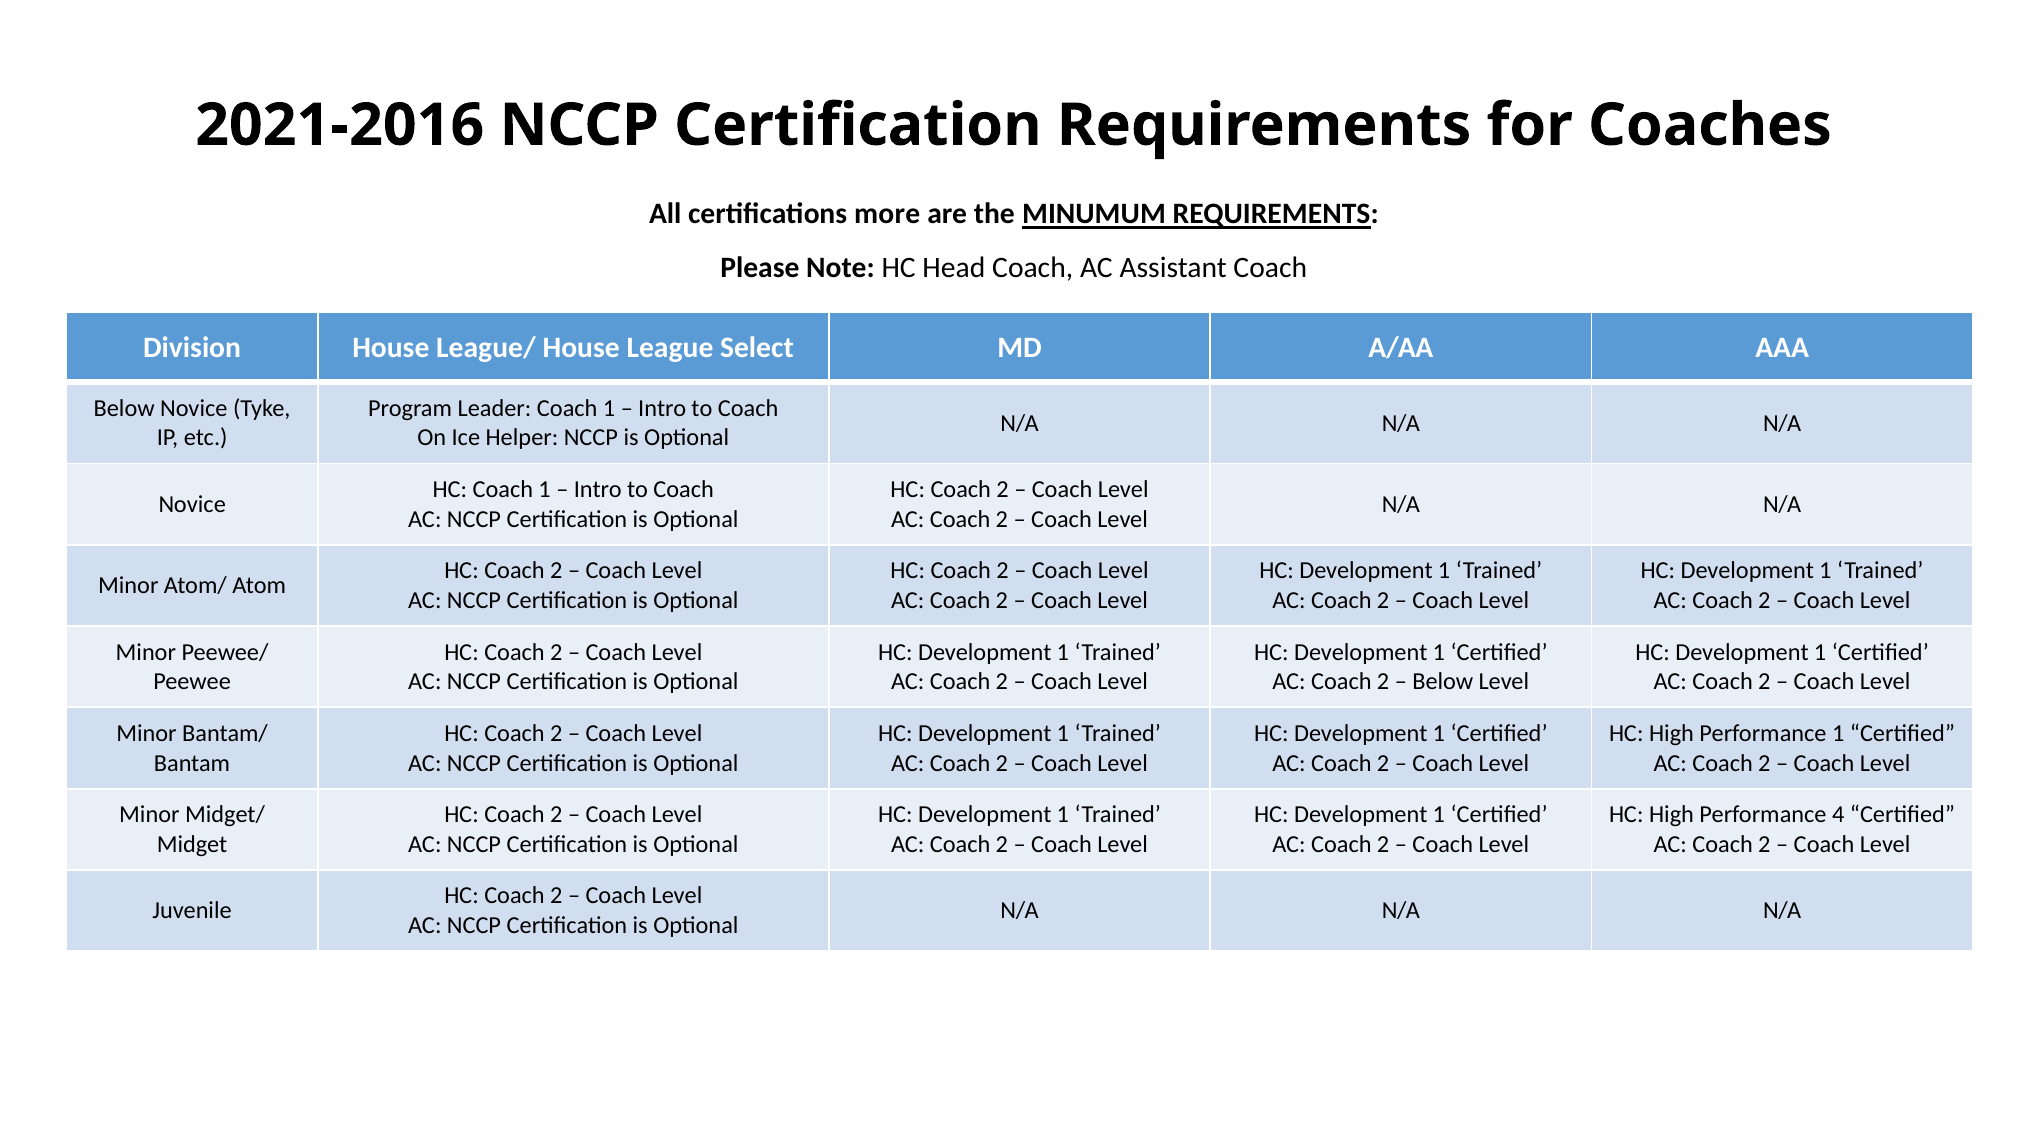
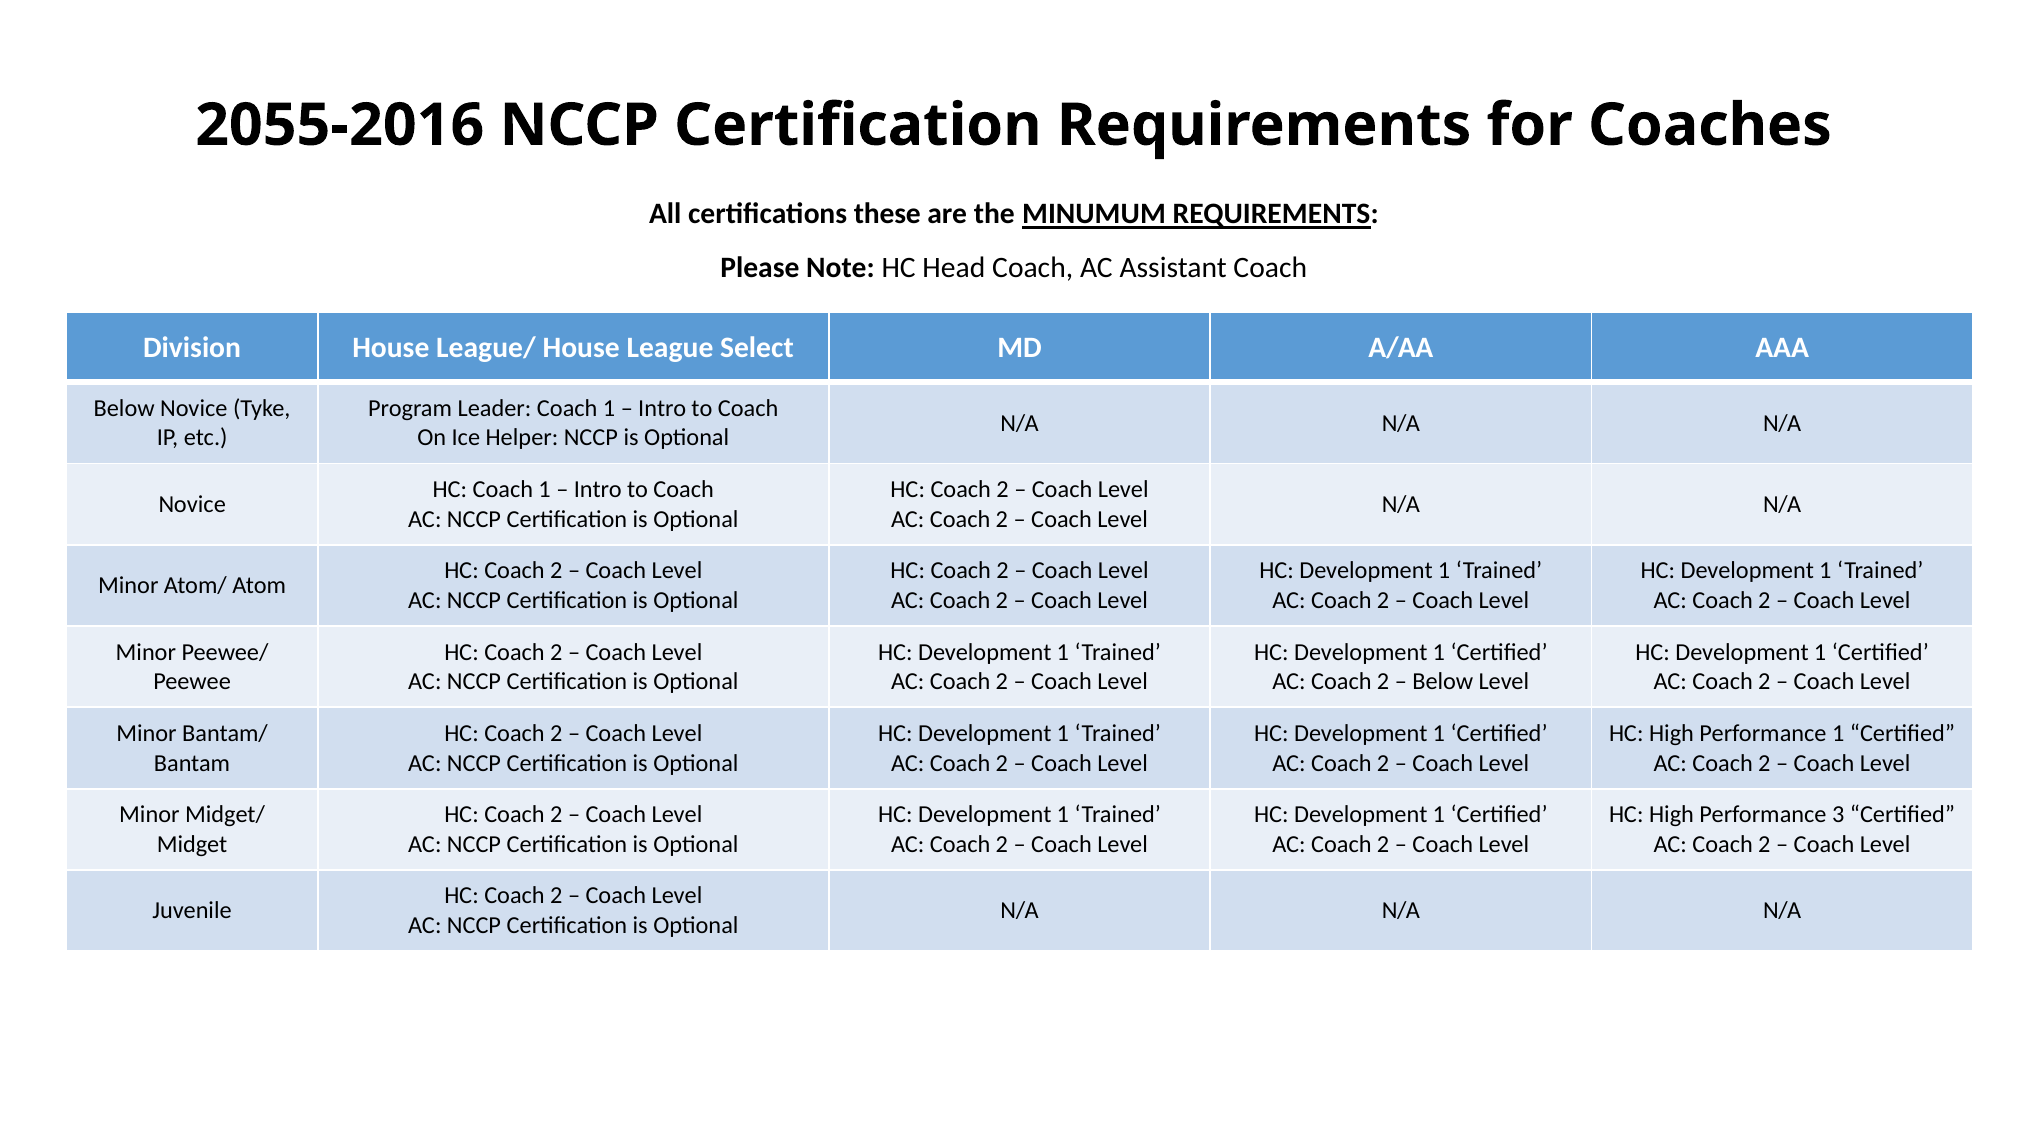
2021-2016: 2021-2016 -> 2055-2016
more: more -> these
4: 4 -> 3
